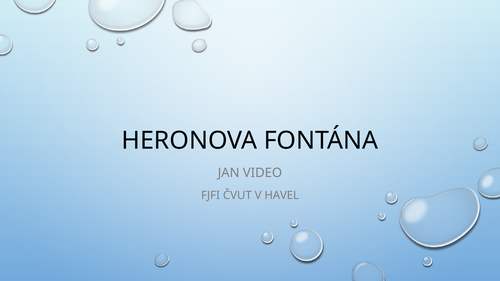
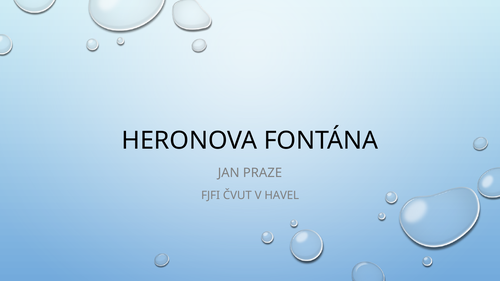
VIDEO: VIDEO -> PRAZE
